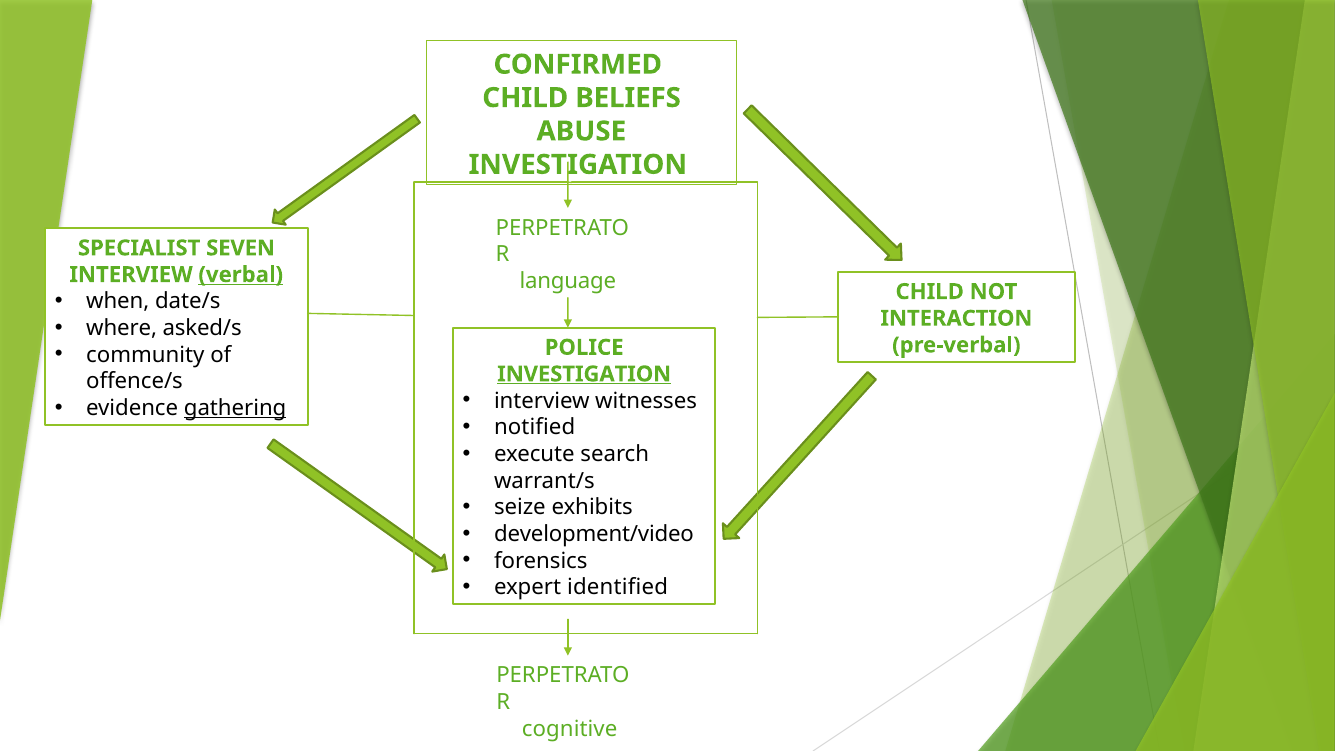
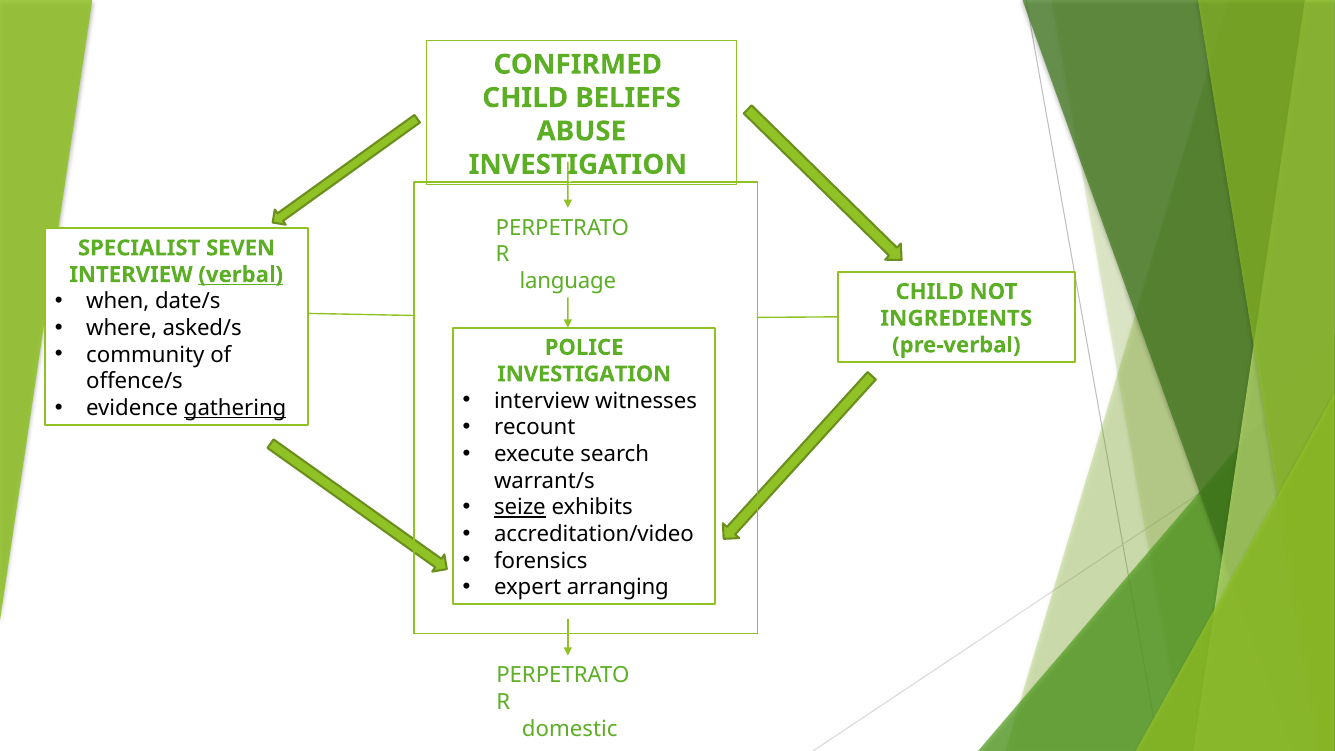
INTERACTION: INTERACTION -> INGREDIENTS
INVESTIGATION at (584, 374) underline: present -> none
notified: notified -> recount
seize underline: none -> present
development/video: development/video -> accreditation/video
identified: identified -> arranging
cognitive: cognitive -> domestic
